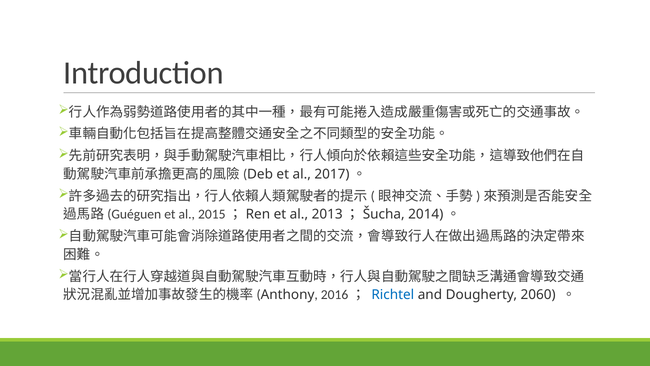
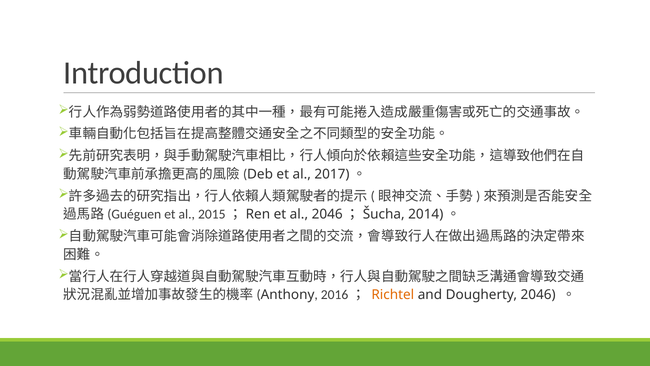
al 2013: 2013 -> 2046
Richtel colour: blue -> orange
Dougherty 2060: 2060 -> 2046
